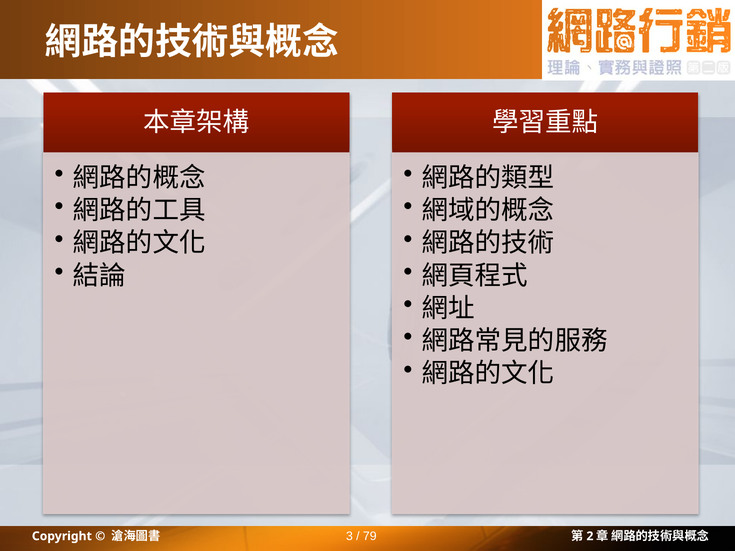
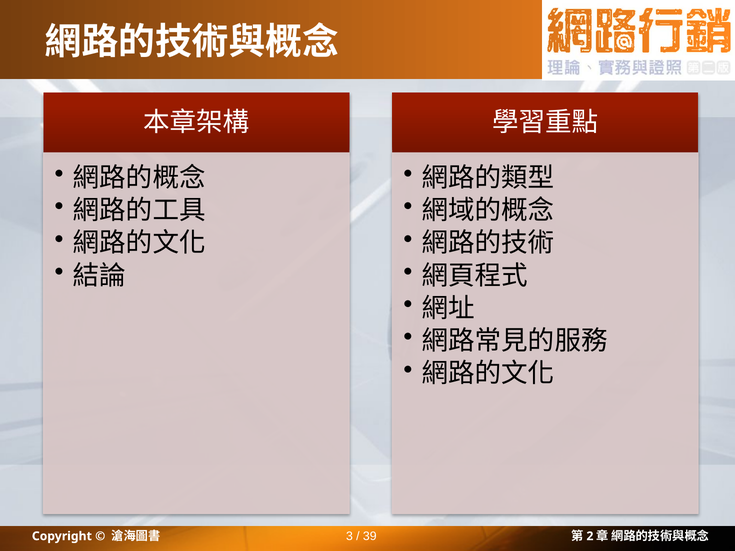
79: 79 -> 39
